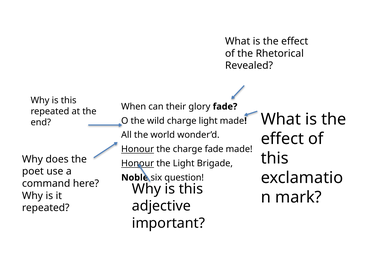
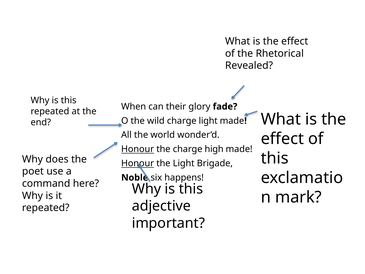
charge fade: fade -> high
question: question -> happens
